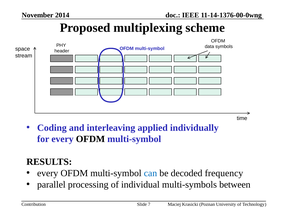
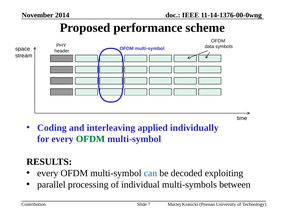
multiplexing: multiplexing -> performance
OFDM at (90, 140) colour: black -> green
frequency: frequency -> exploiting
